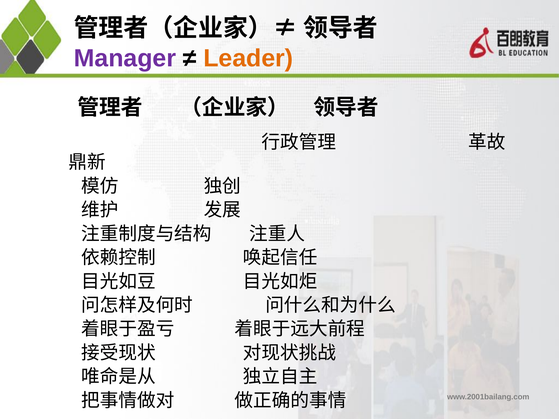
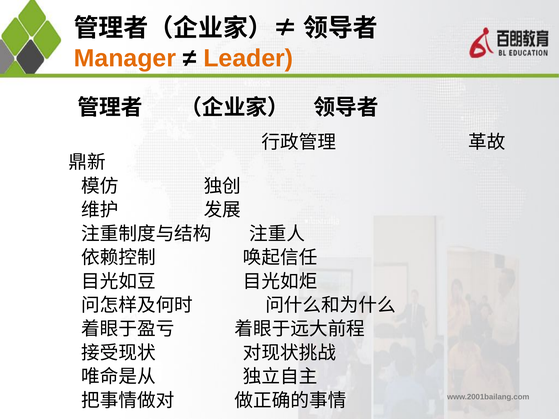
Manager colour: purple -> orange
